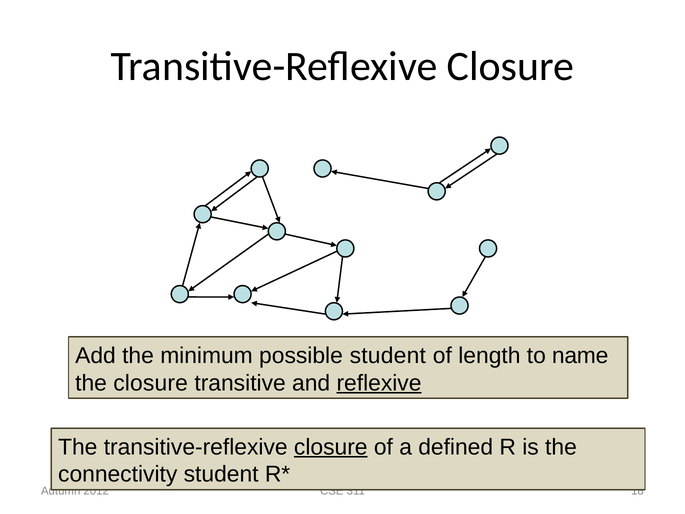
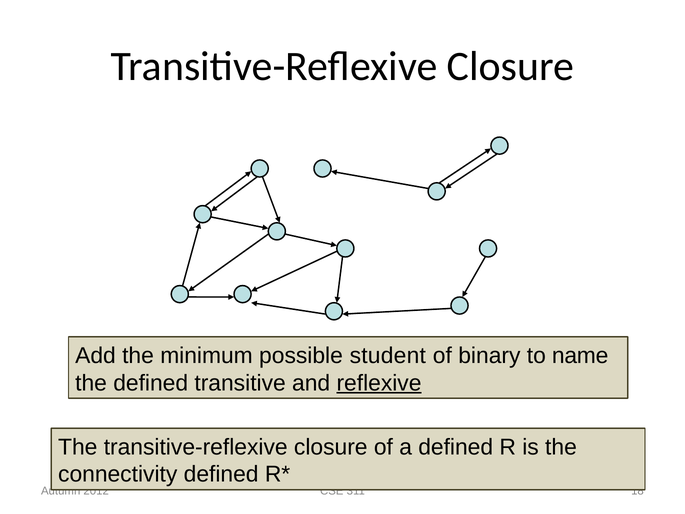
length: length -> binary
the closure: closure -> defined
closure at (331, 447) underline: present -> none
connectivity student: student -> defined
